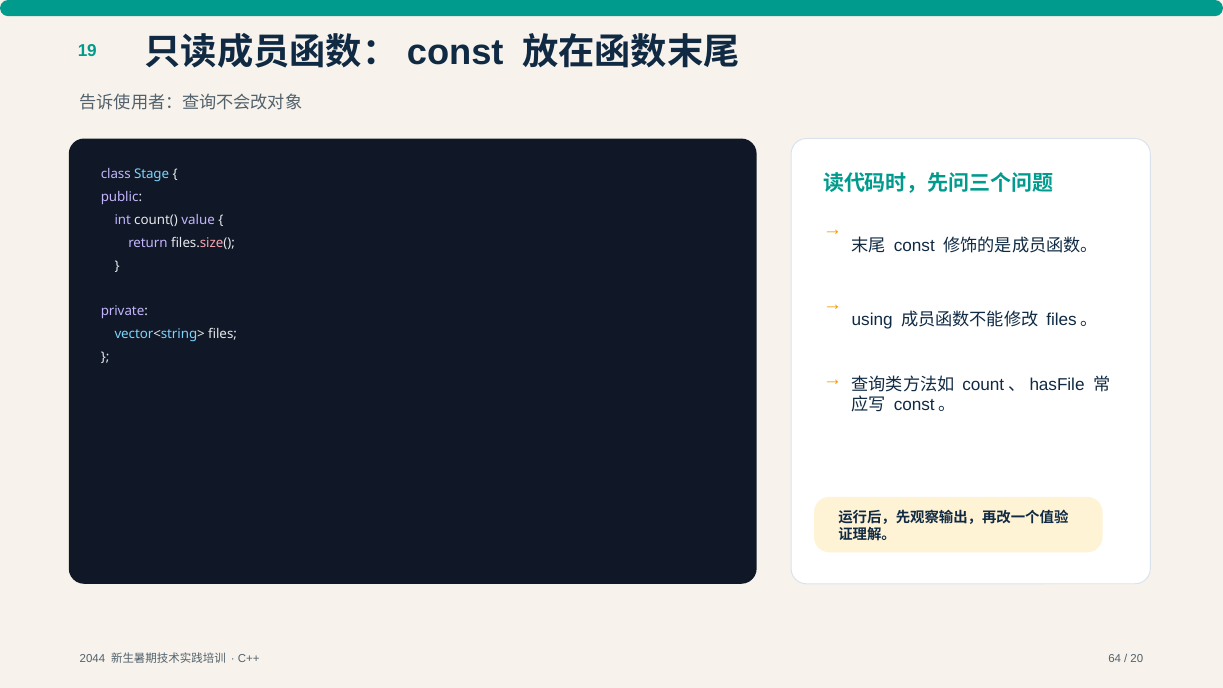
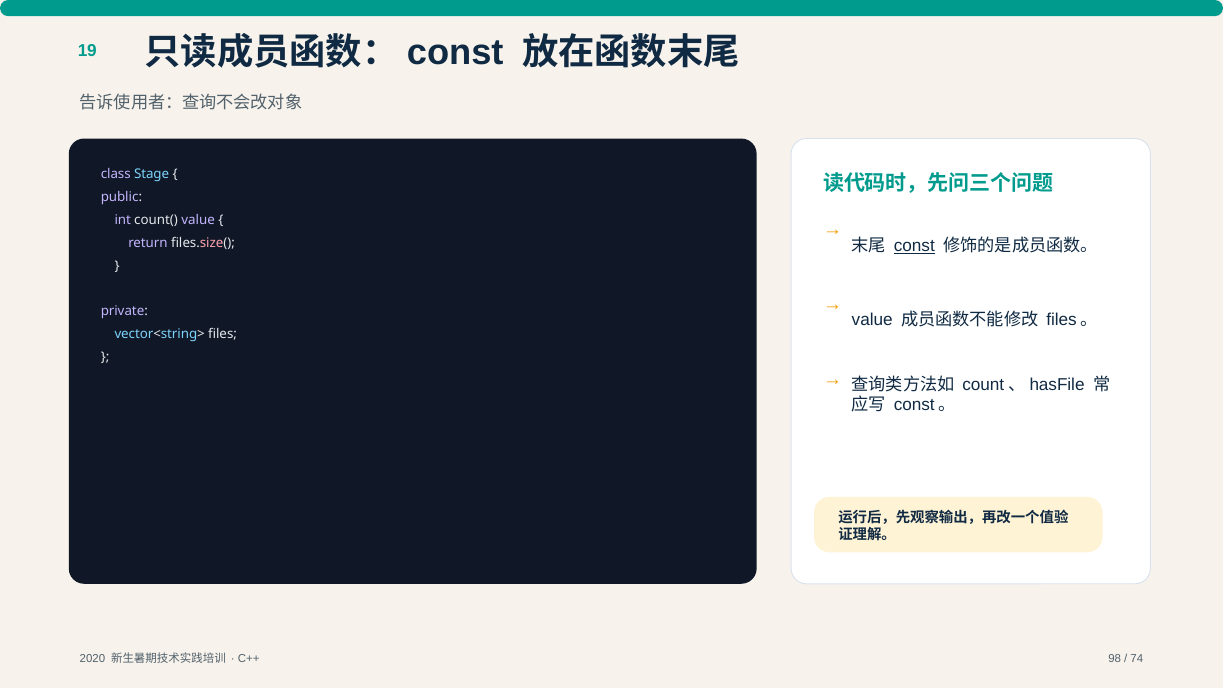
const at (914, 246) underline: none -> present
using at (872, 320): using -> value
2044: 2044 -> 2020
64: 64 -> 98
20: 20 -> 74
